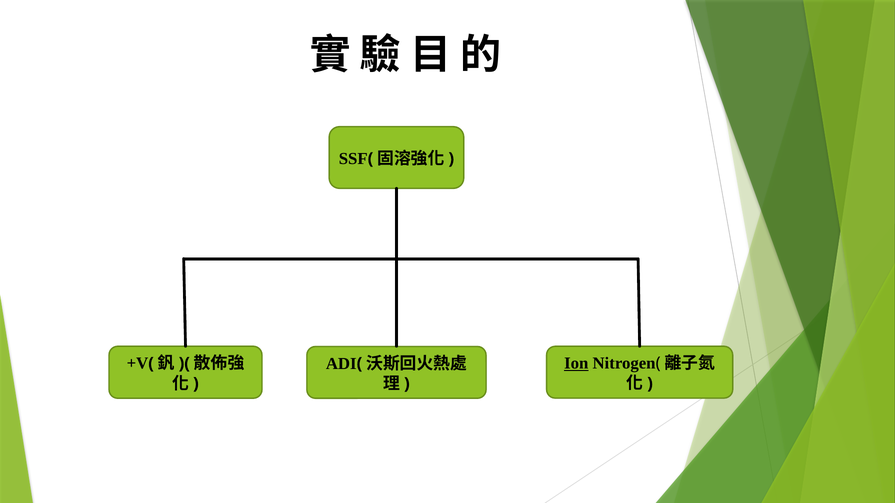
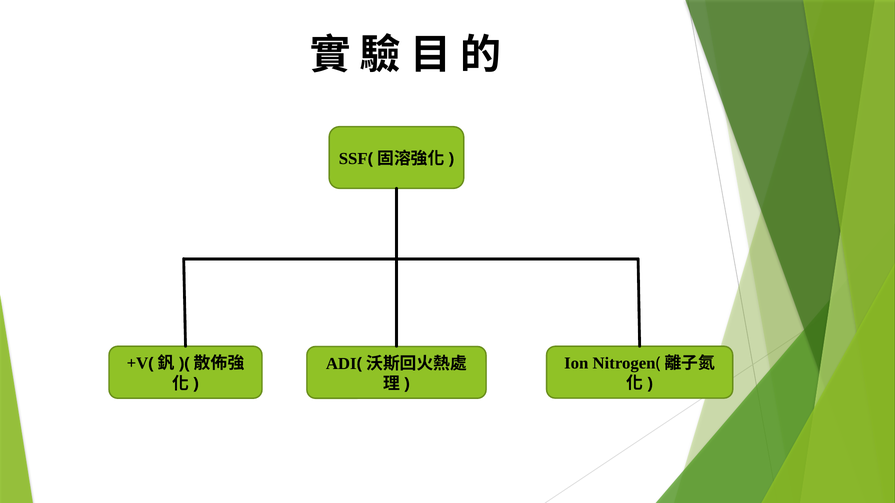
Ion underline: present -> none
